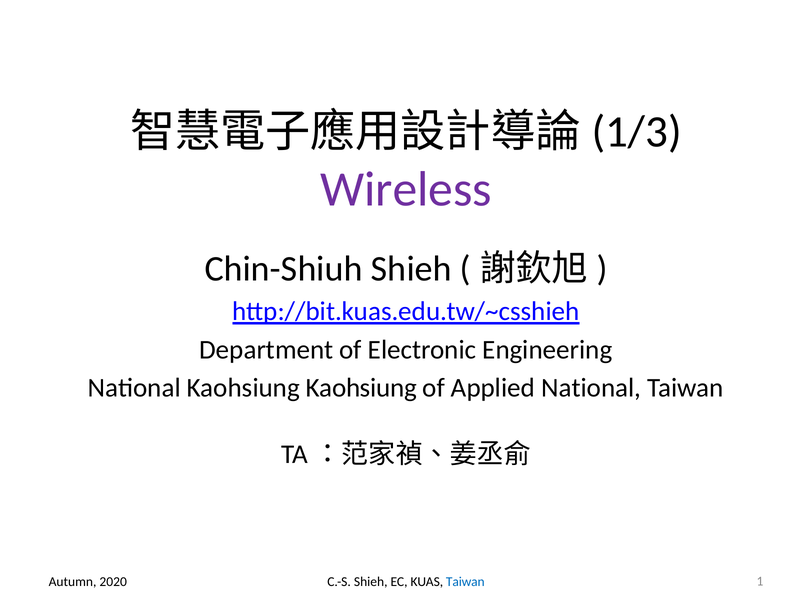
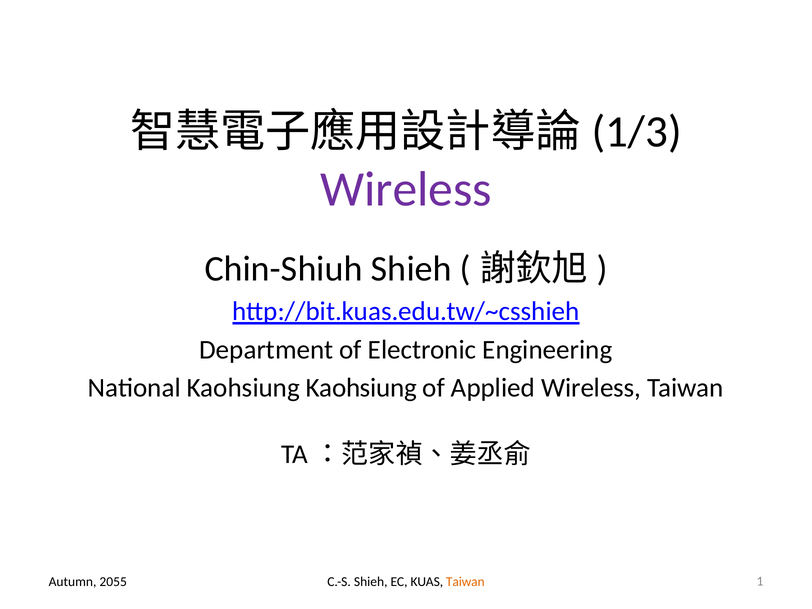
Applied National: National -> Wireless
2020: 2020 -> 2055
Taiwan at (465, 582) colour: blue -> orange
